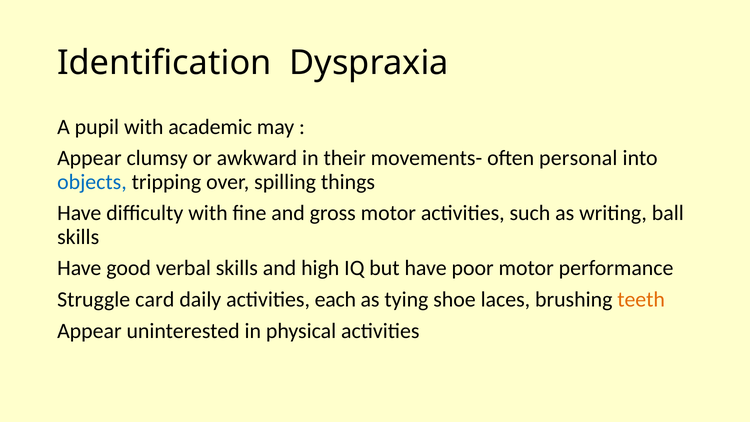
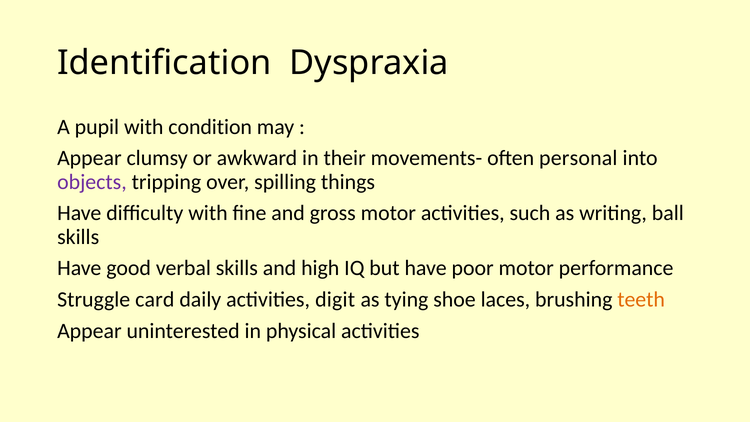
academic: academic -> condition
objects colour: blue -> purple
each: each -> digit
